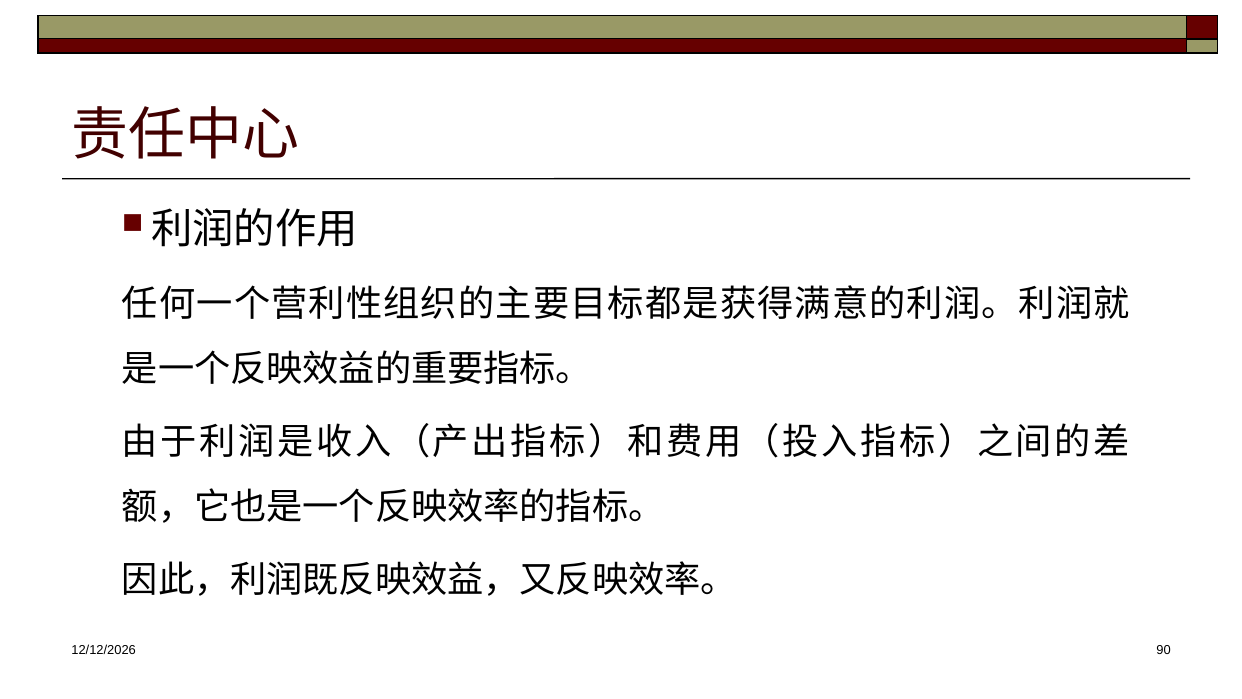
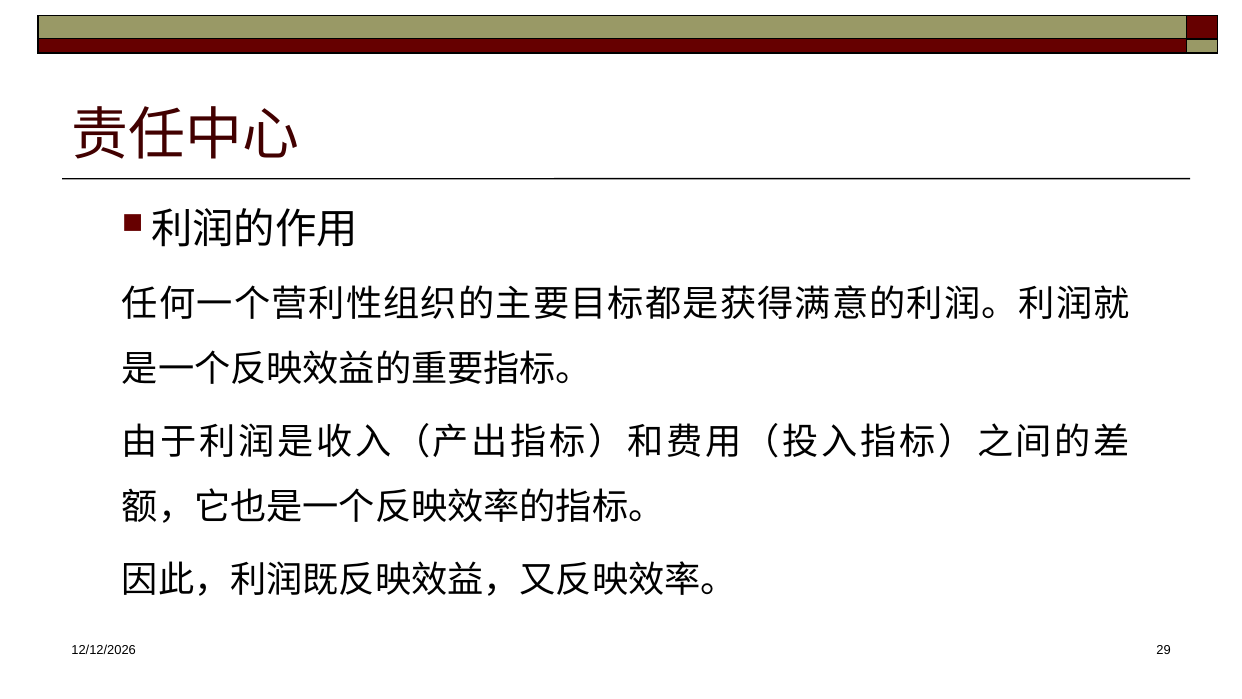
90: 90 -> 29
